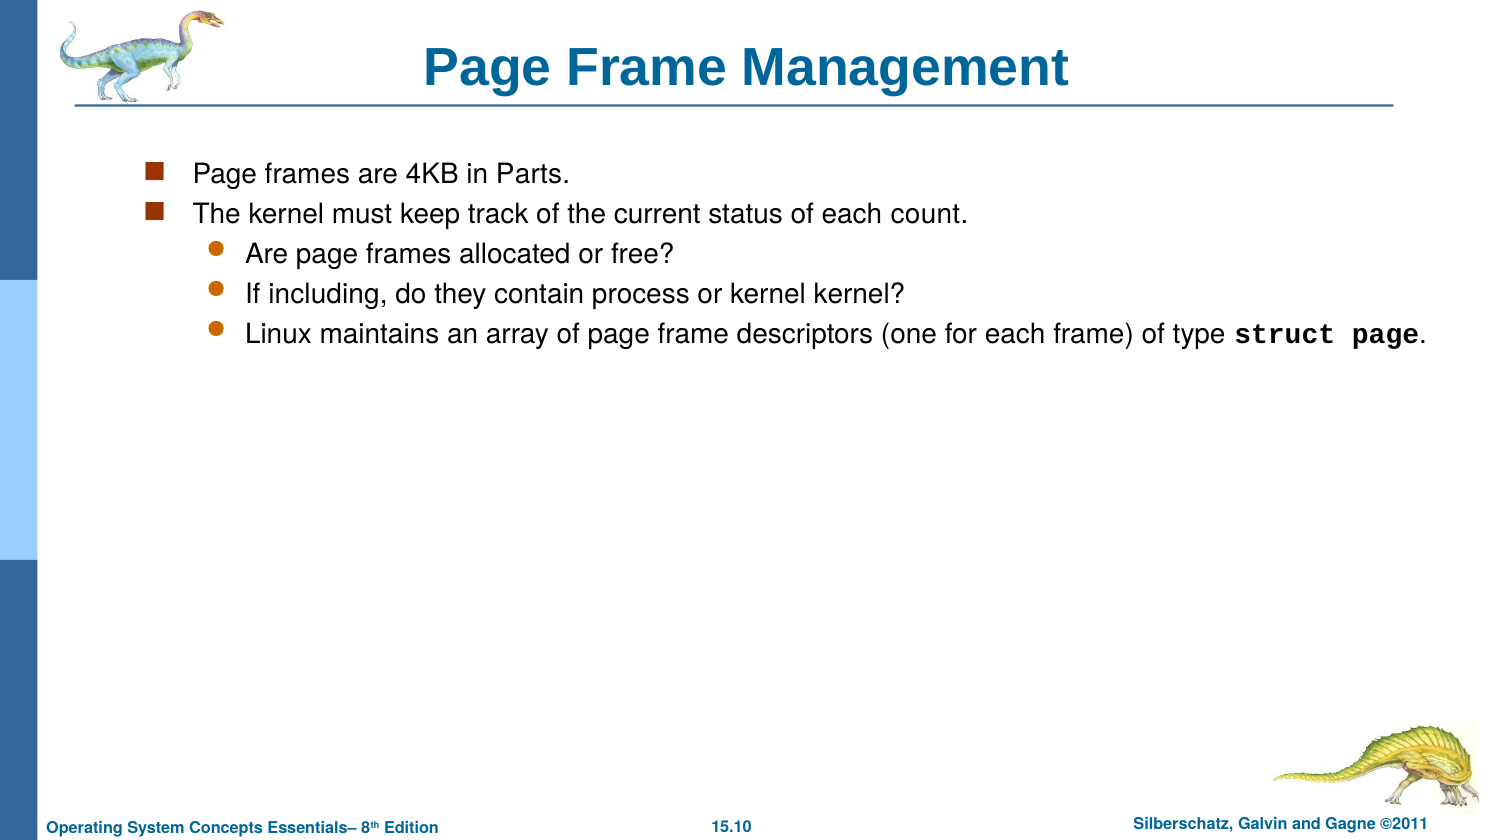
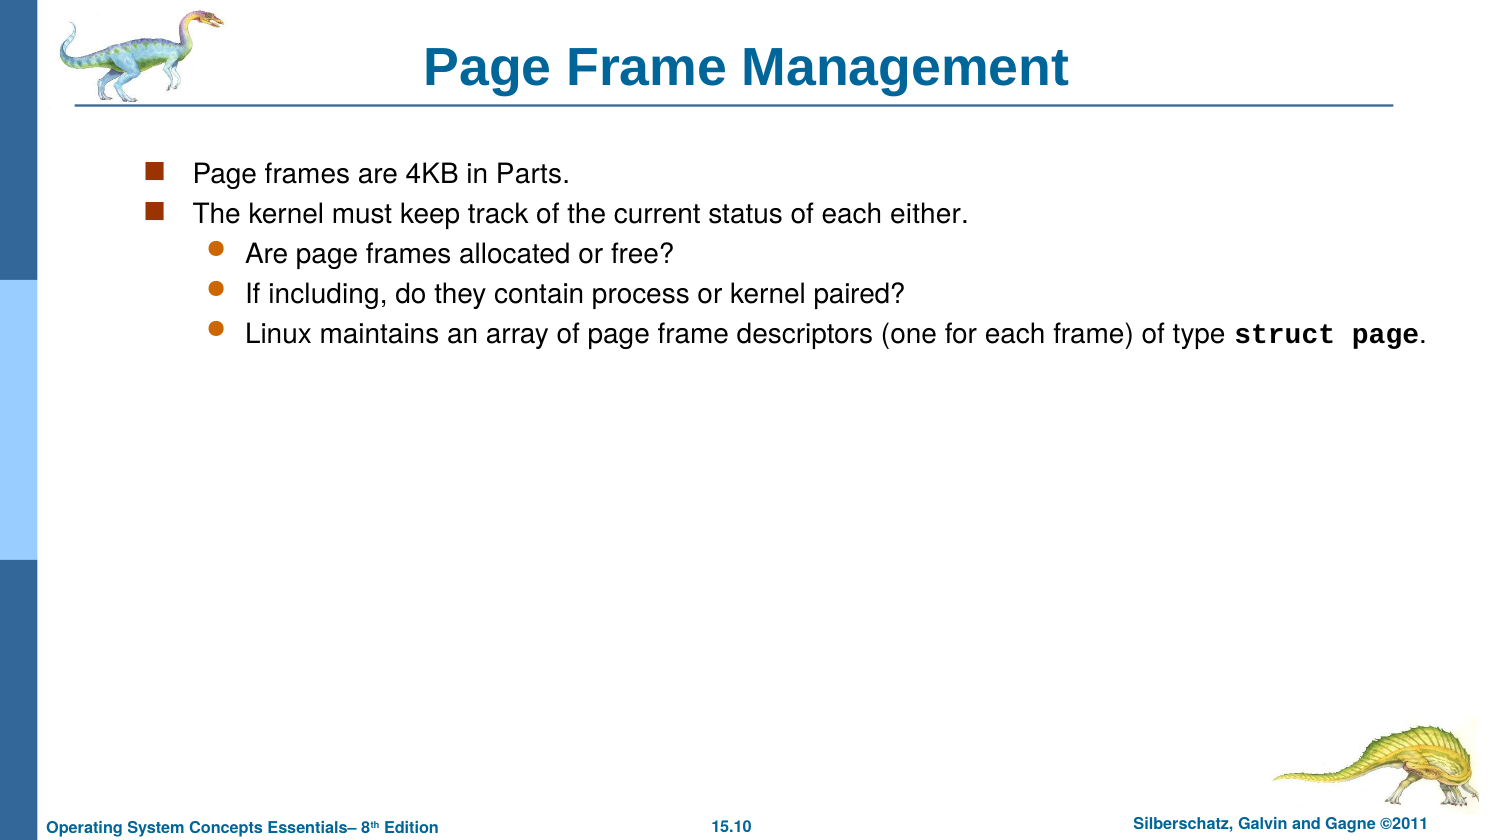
count: count -> either
kernel kernel: kernel -> paired
